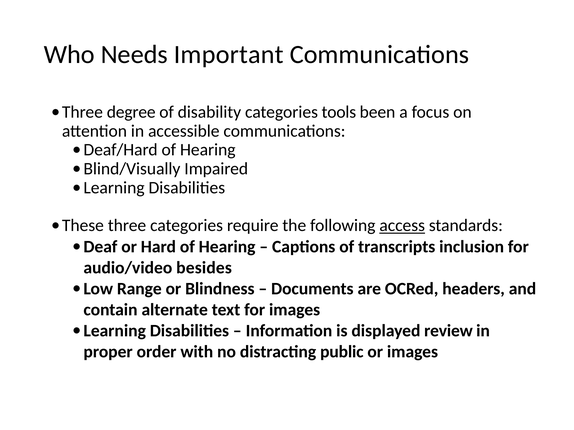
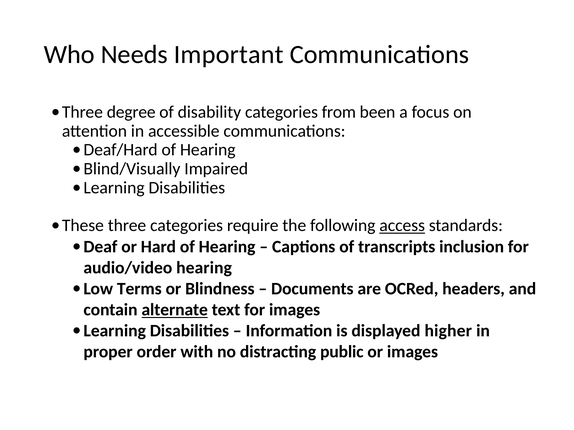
tools: tools -> from
audio/video besides: besides -> hearing
Range: Range -> Terms
alternate underline: none -> present
review: review -> higher
